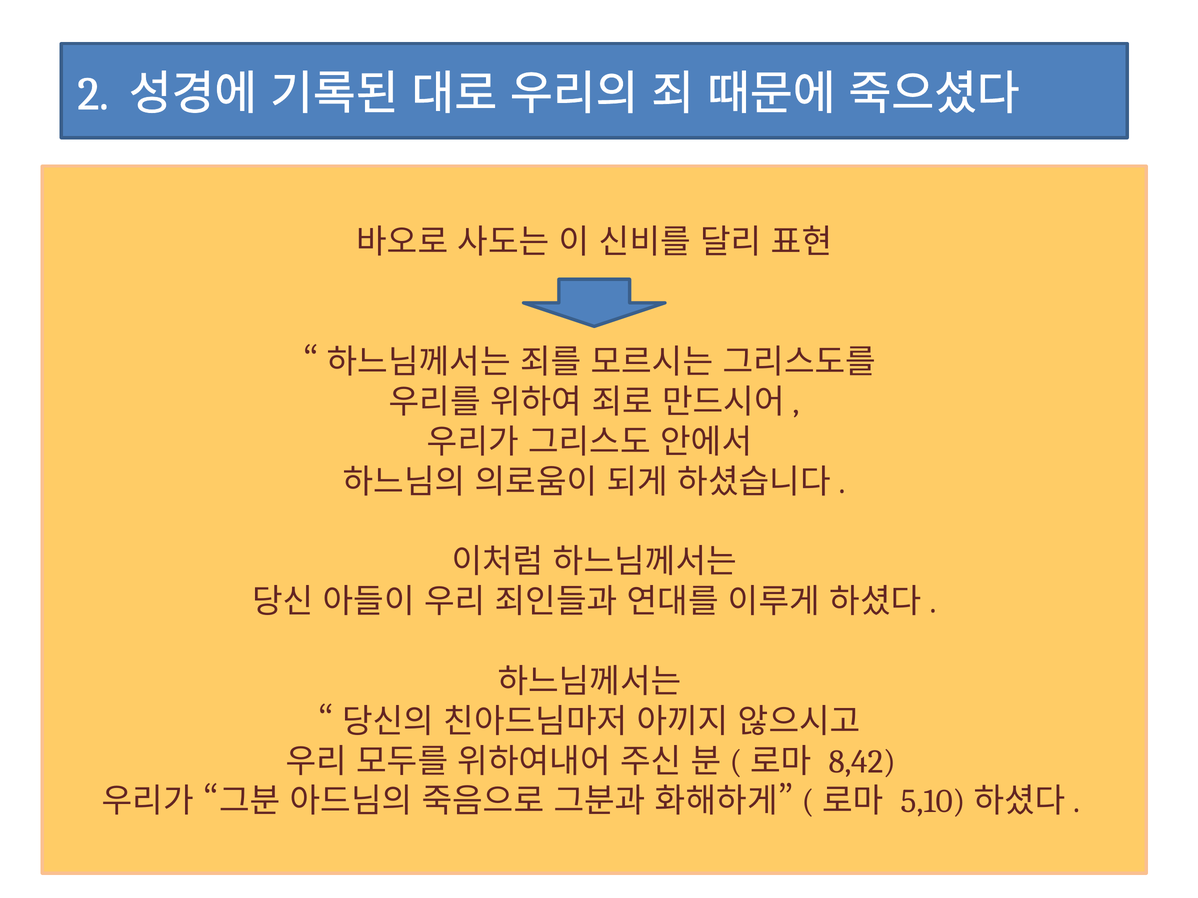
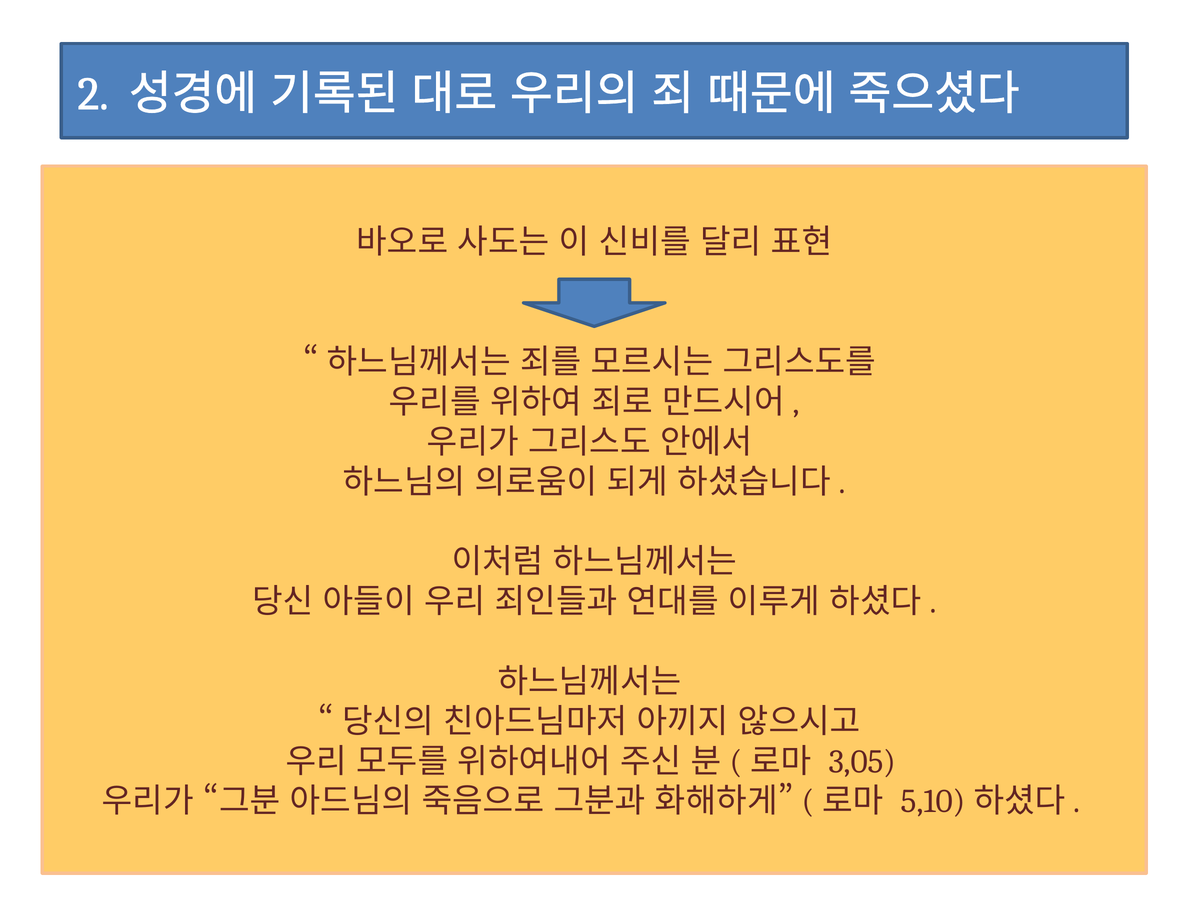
8,42: 8,42 -> 3,05
